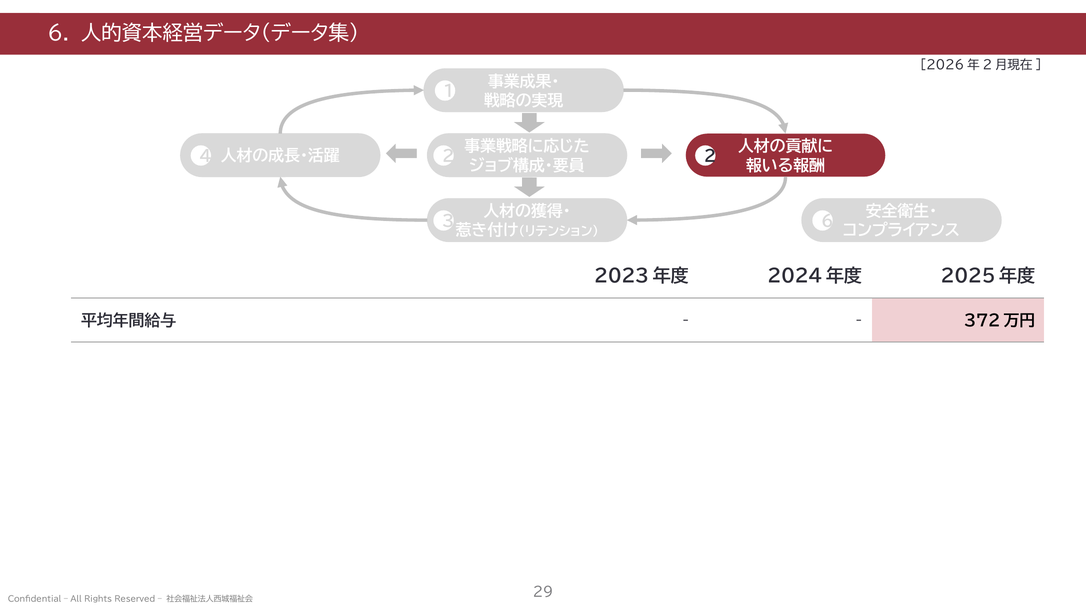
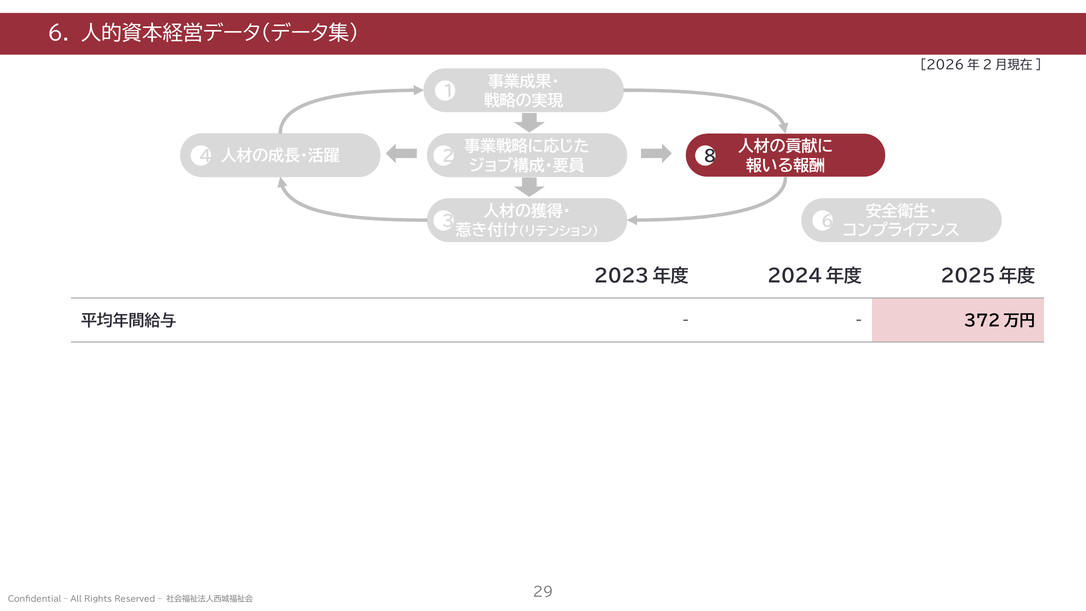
4 2: 2 -> 8
